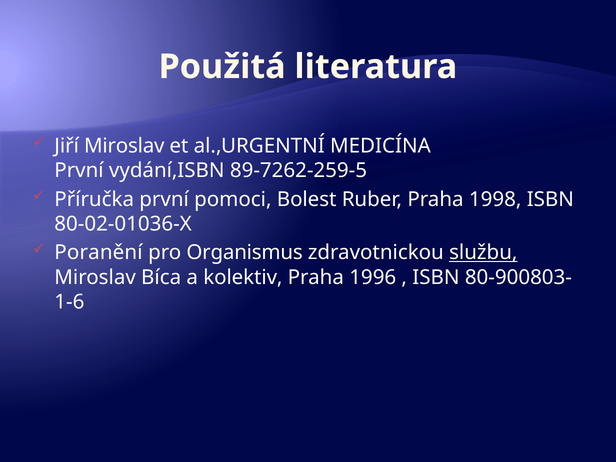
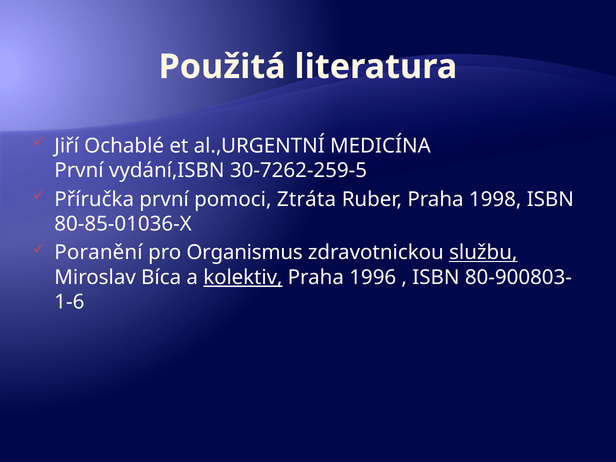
Jiří Miroslav: Miroslav -> Ochablé
89-7262-259-5: 89-7262-259-5 -> 30-7262-259-5
Bolest: Bolest -> Ztráta
80-02-01036-X: 80-02-01036-X -> 80-85-01036-X
kolektiv underline: none -> present
